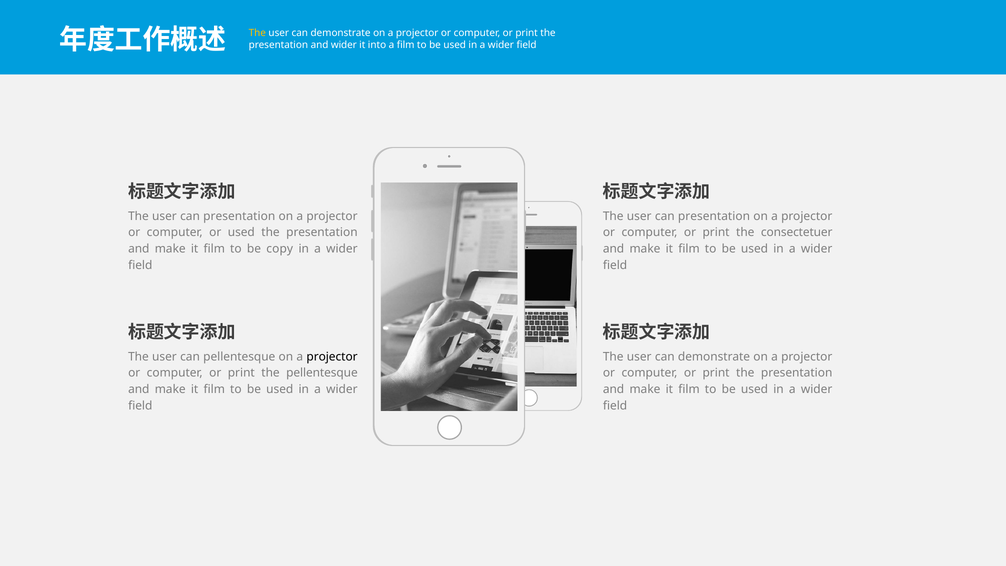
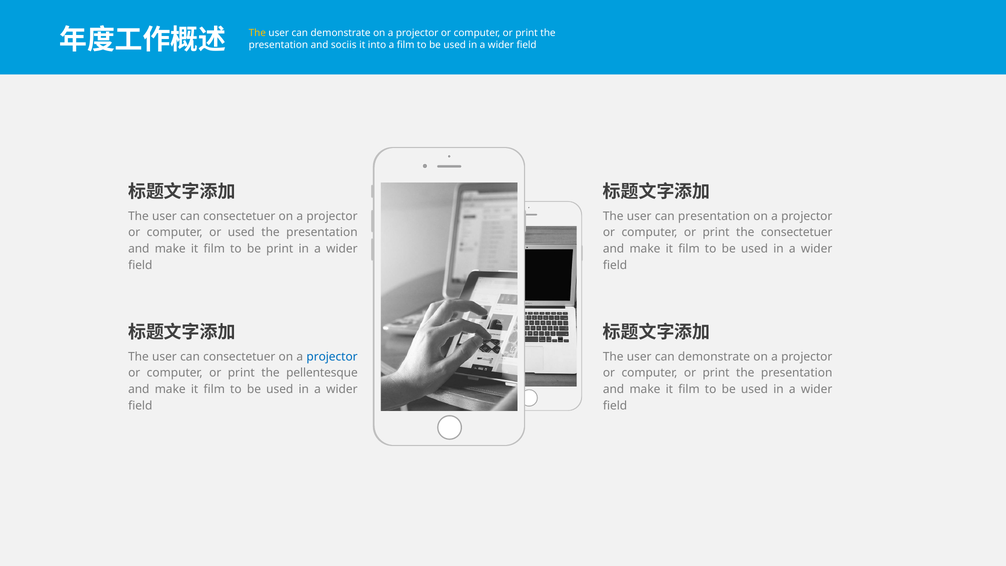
and wider: wider -> sociis
presentation at (239, 216): presentation -> consectetuer
be copy: copy -> print
pellentesque at (239, 357): pellentesque -> consectetuer
projector at (332, 357) colour: black -> blue
